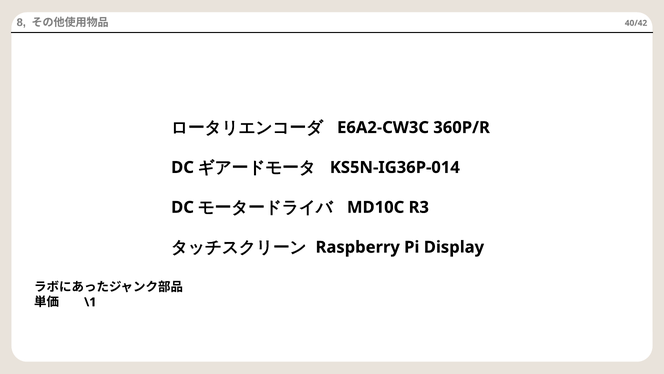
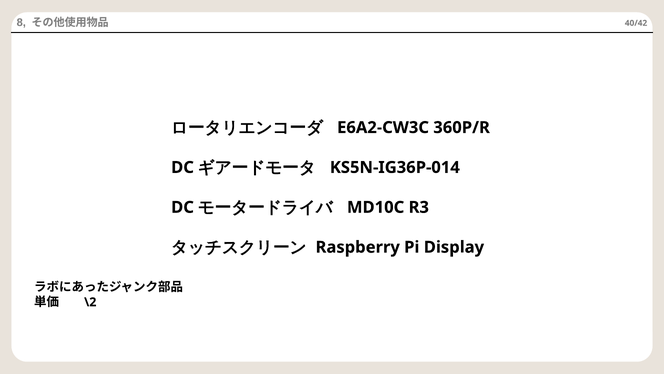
\1: \1 -> \2
